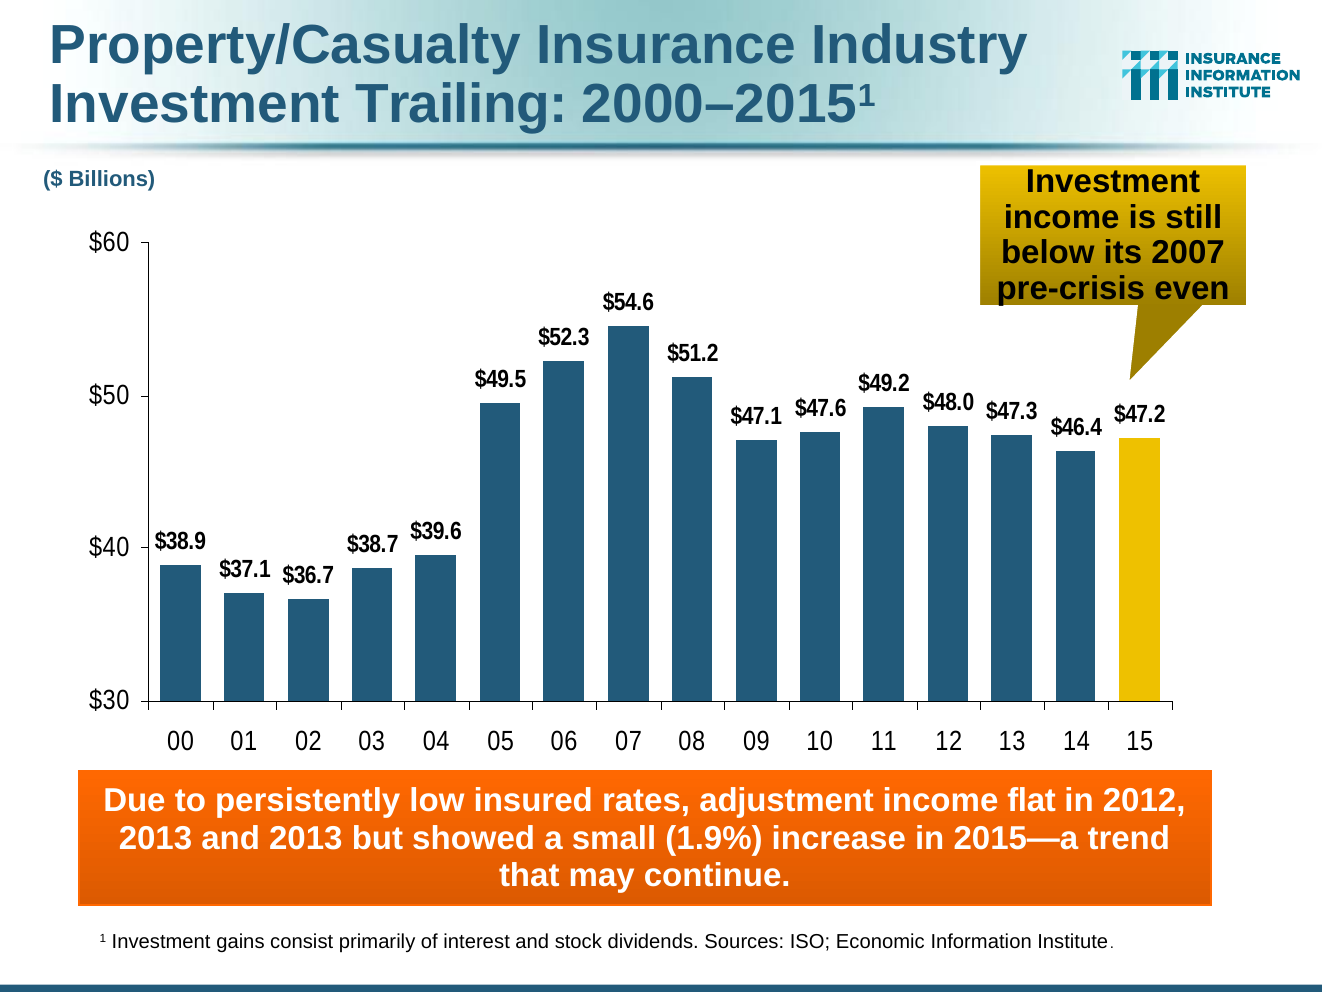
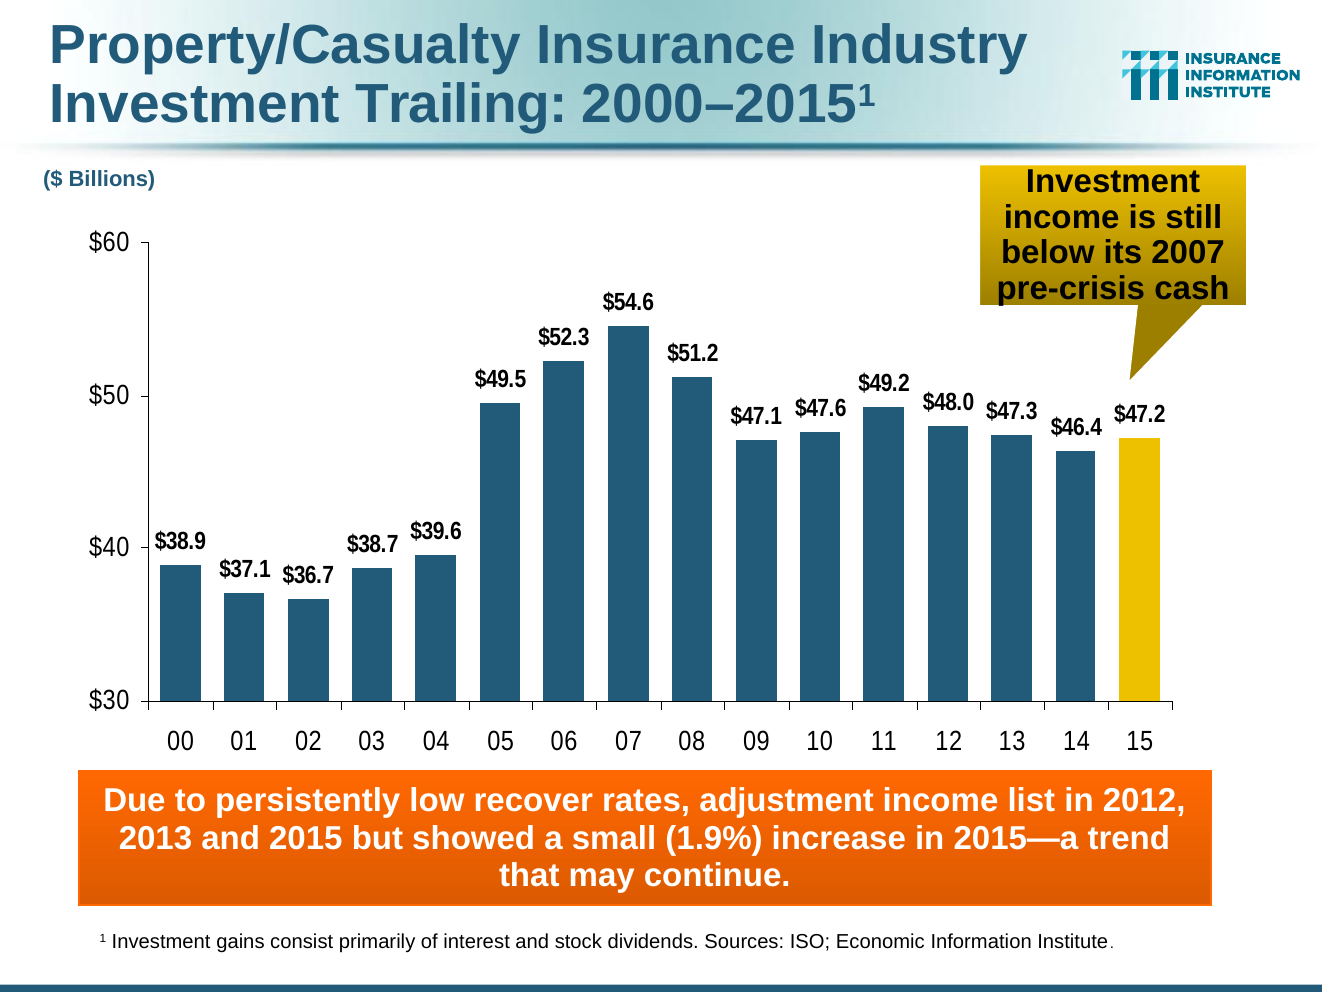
even: even -> cash
insured: insured -> recover
flat: flat -> list
and 2013: 2013 -> 2015
